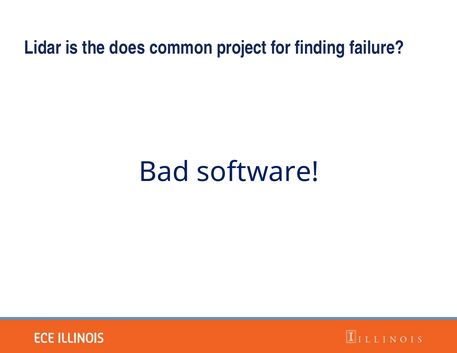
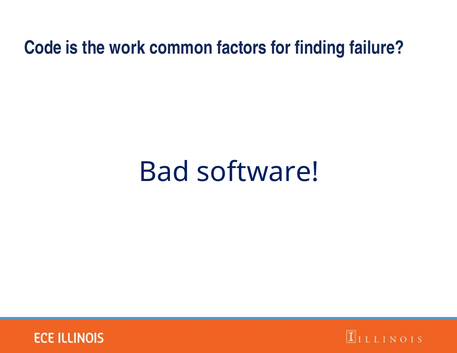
Lidar: Lidar -> Code
does: does -> work
project: project -> factors
